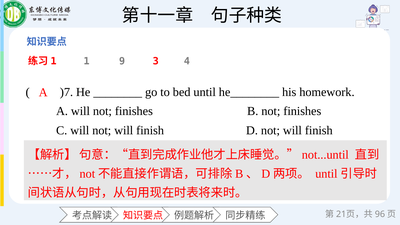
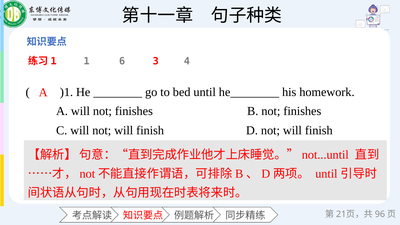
9: 9 -> 6
)7: )7 -> )1
